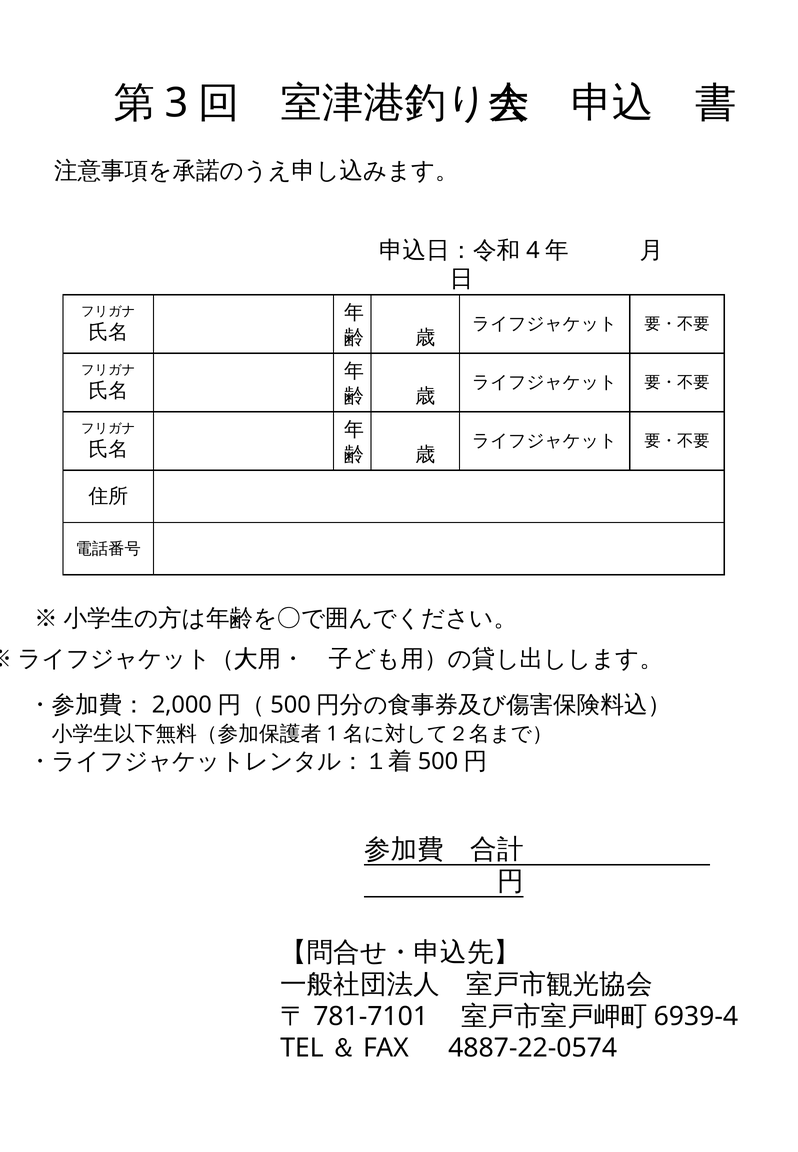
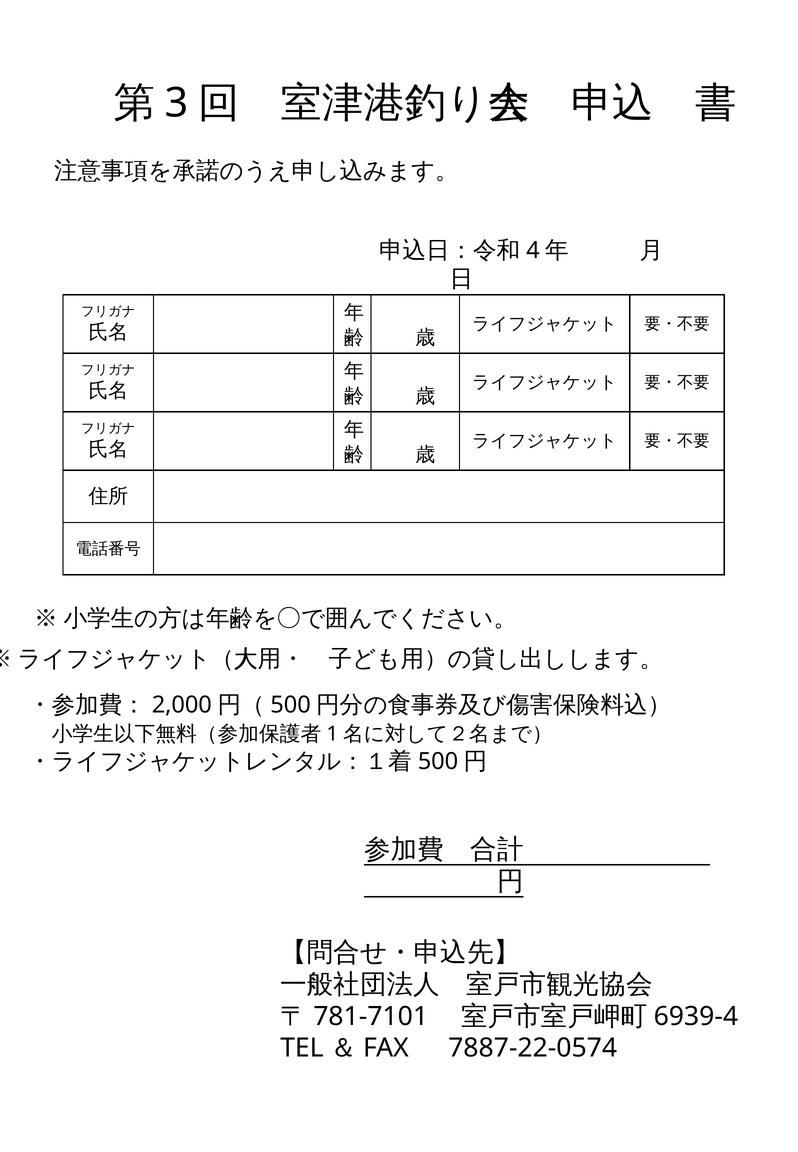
4887-22-0574: 4887-22-0574 -> 7887-22-0574
